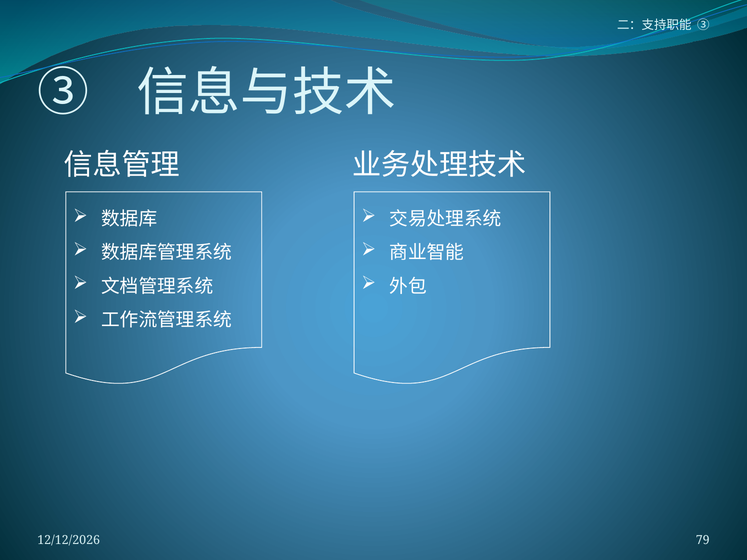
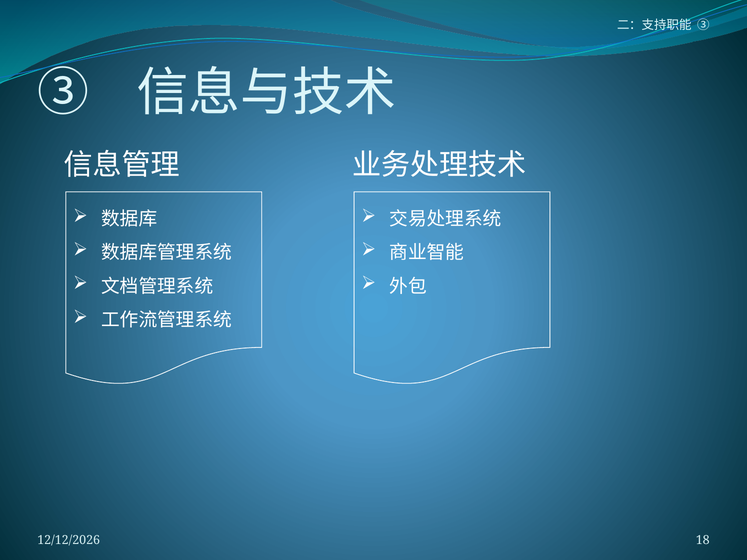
79: 79 -> 18
